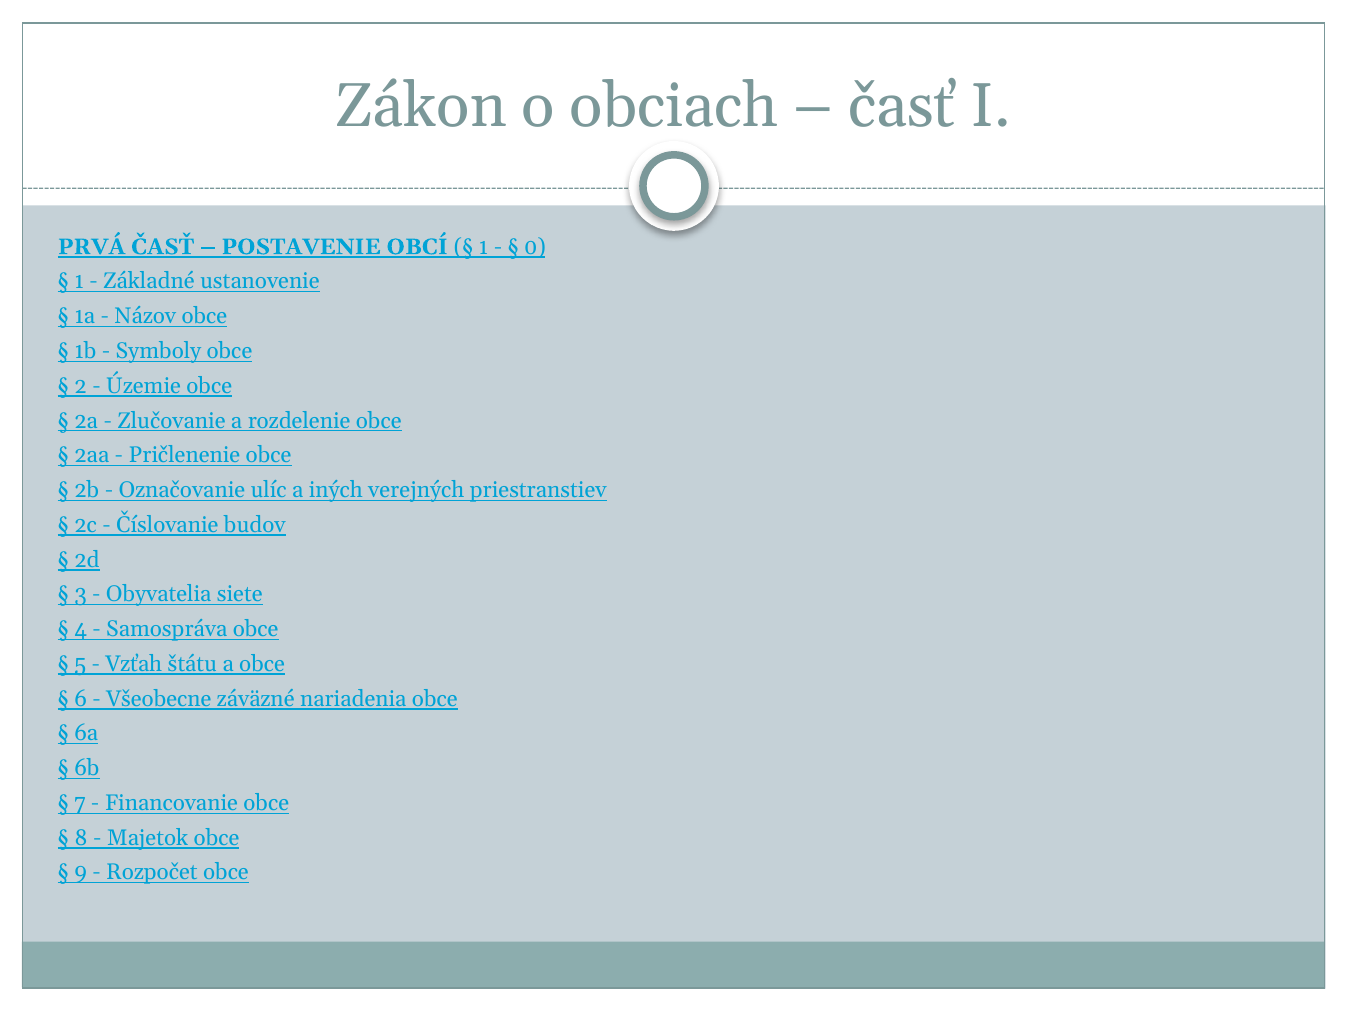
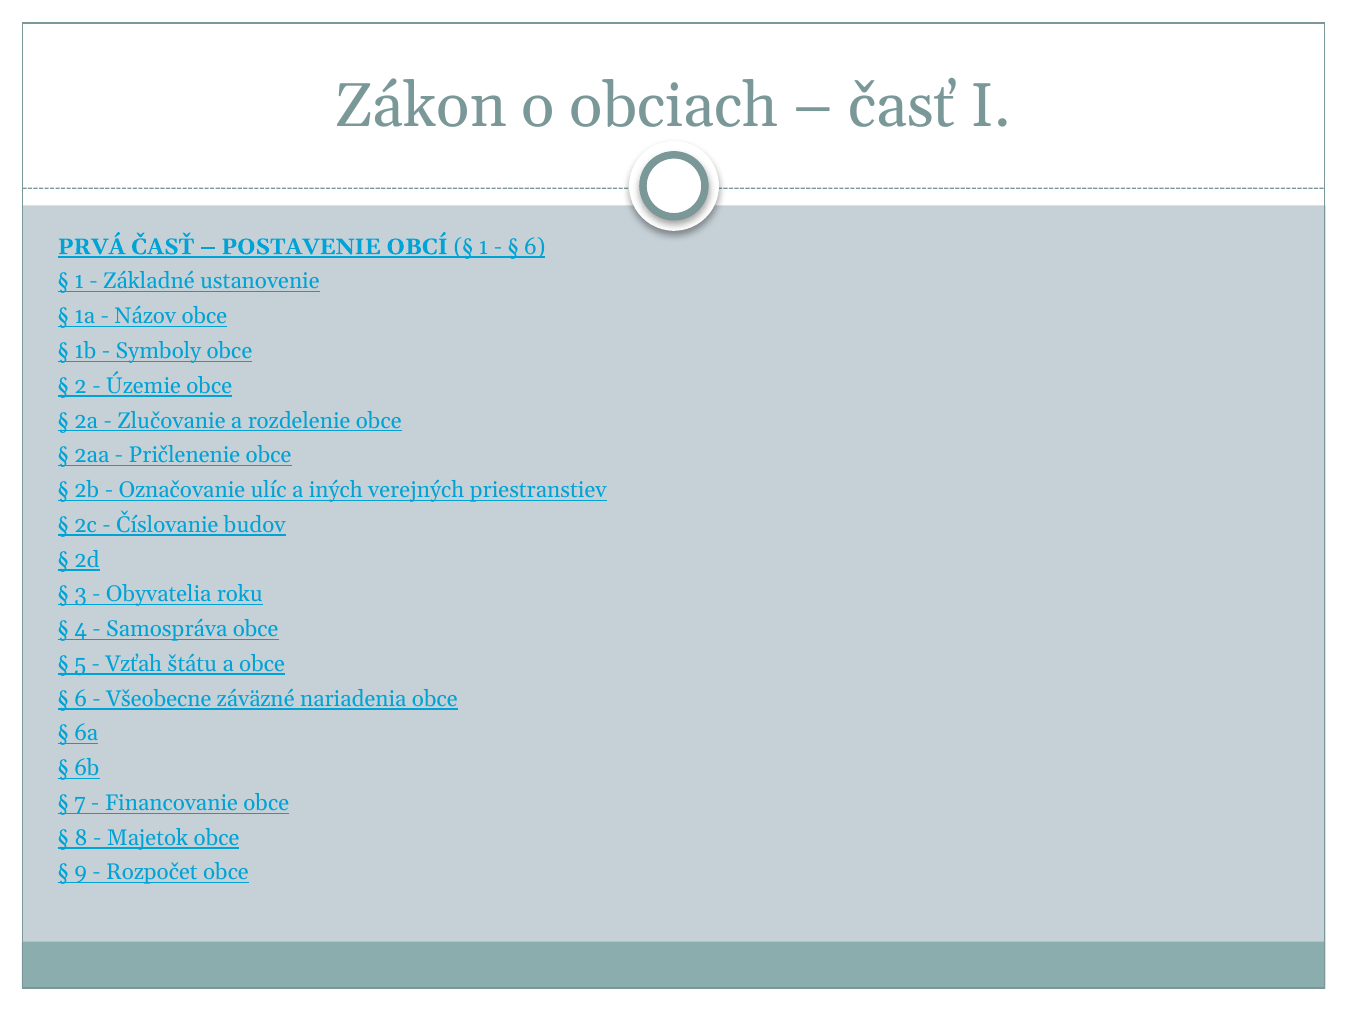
0 at (535, 247): 0 -> 6
siete: siete -> roku
